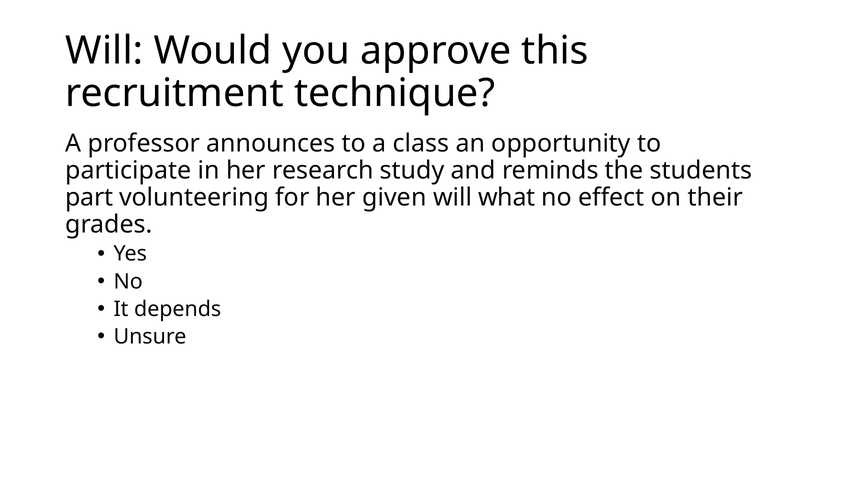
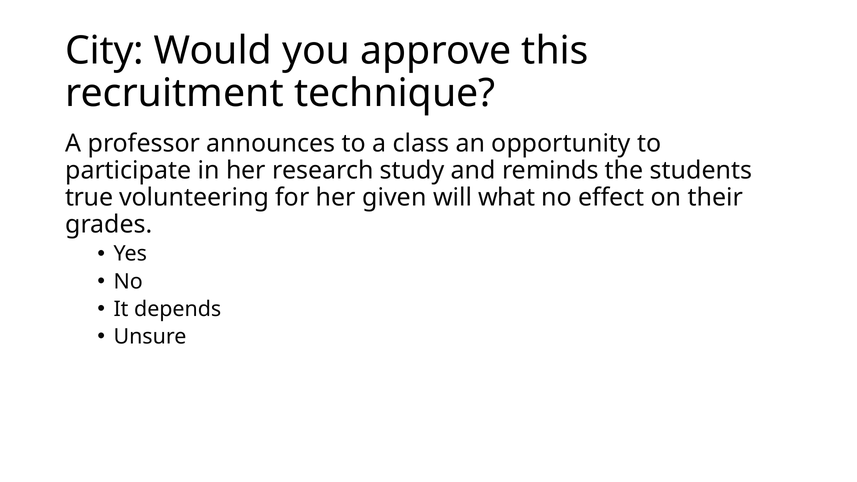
Will at (104, 51): Will -> City
part: part -> true
